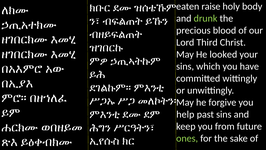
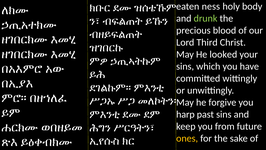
raise: raise -> ness
help: help -> harp
ones colour: light green -> yellow
